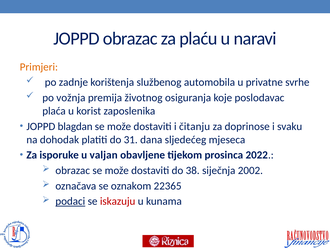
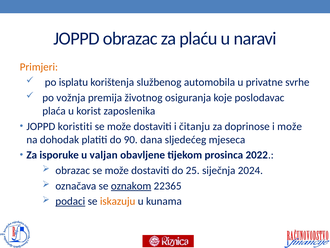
zadnje: zadnje -> isplatu
blagdan: blagdan -> koristiti
i svaku: svaku -> može
31: 31 -> 90
38: 38 -> 25
2002: 2002 -> 2024
oznakom underline: none -> present
iskazuju colour: red -> orange
